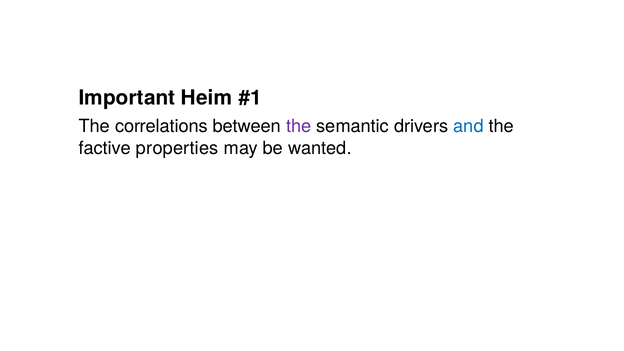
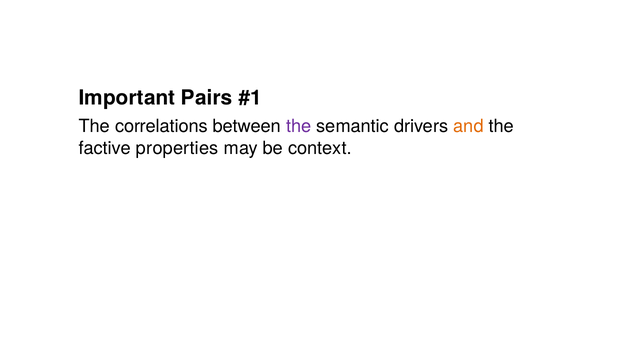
Heim: Heim -> Pairs
and colour: blue -> orange
wanted: wanted -> context
